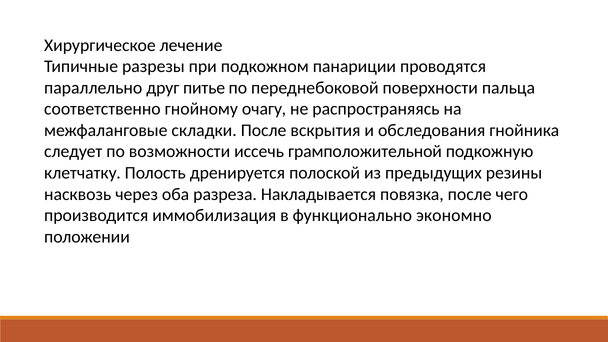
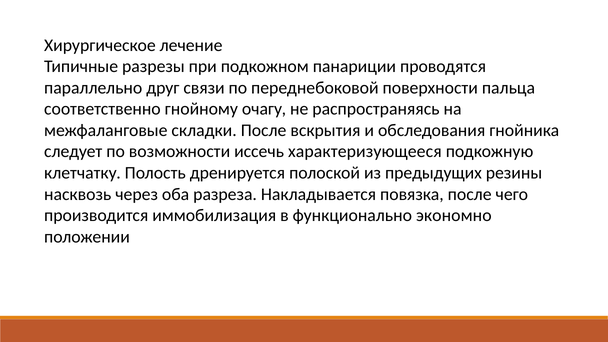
питье: питье -> связи
грамположительной: грамположительной -> характеризующееся
